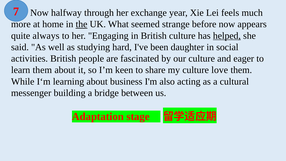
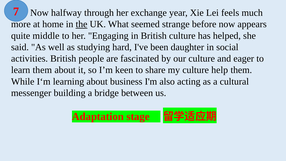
always: always -> middle
helped underline: present -> none
love: love -> help
